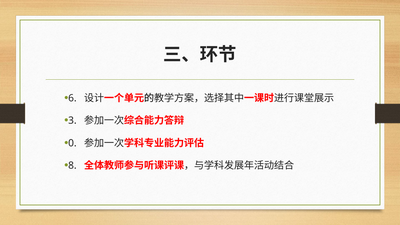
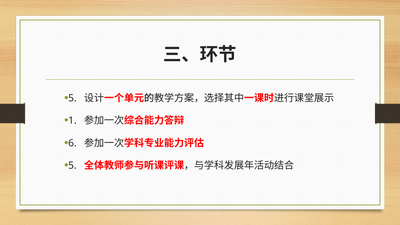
6 at (72, 98): 6 -> 5
3: 3 -> 1
0: 0 -> 6
8 at (72, 166): 8 -> 5
